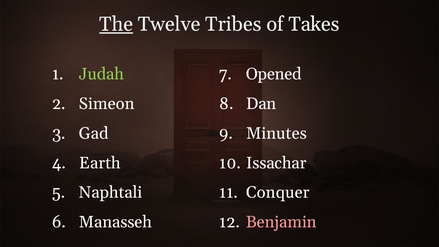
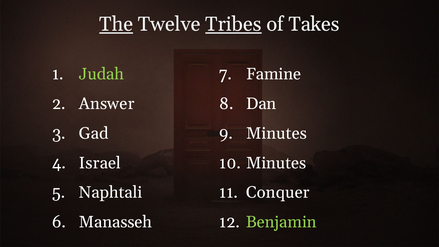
Tribes underline: none -> present
Opened: Opened -> Famine
Simeon: Simeon -> Answer
Earth: Earth -> Israel
Issachar at (276, 163): Issachar -> Minutes
Benjamin colour: pink -> light green
